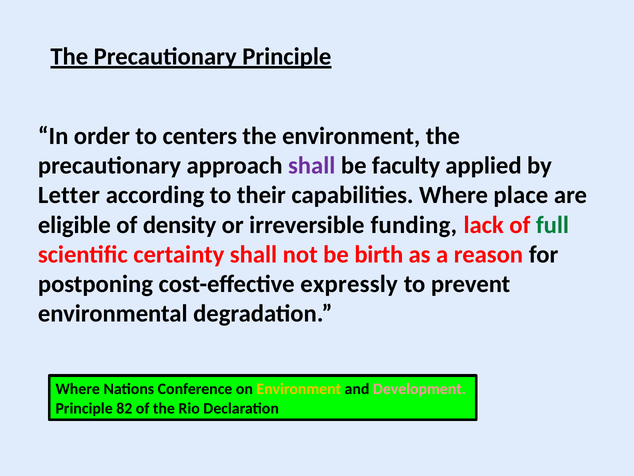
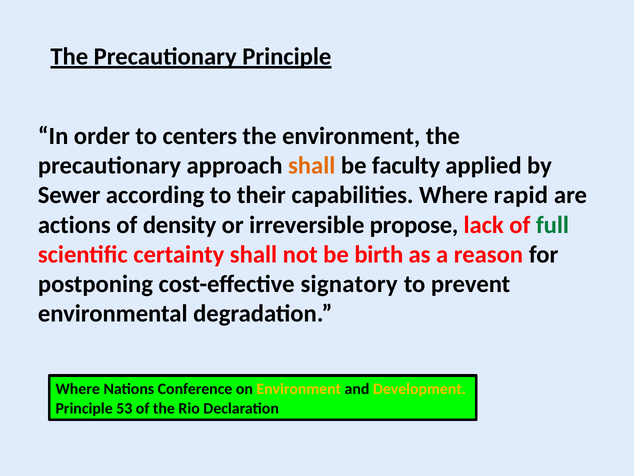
shall at (312, 165) colour: purple -> orange
Letter: Letter -> Sewer
place: place -> rapid
eligible: eligible -> actions
funding: funding -> propose
expressly: expressly -> signatory
Development colour: pink -> yellow
82: 82 -> 53
